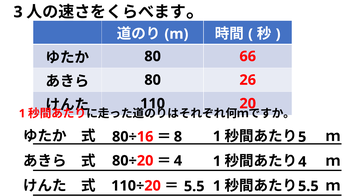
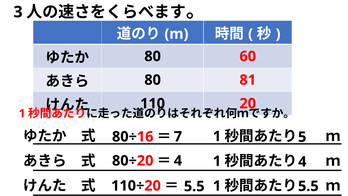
66: 66 -> 60
26: 26 -> 81
8: 8 -> 7
